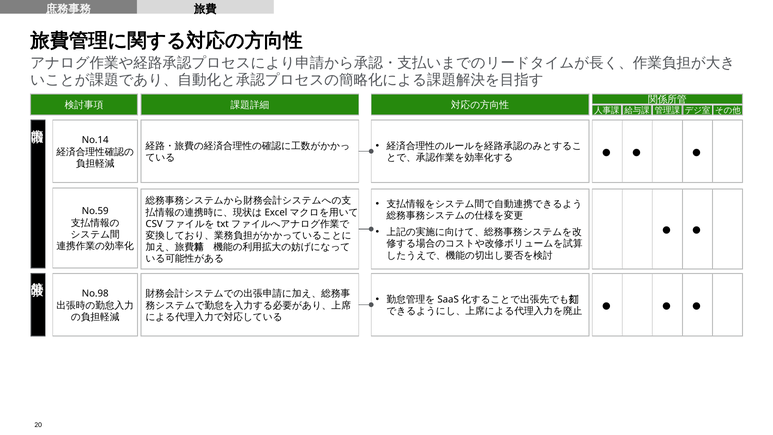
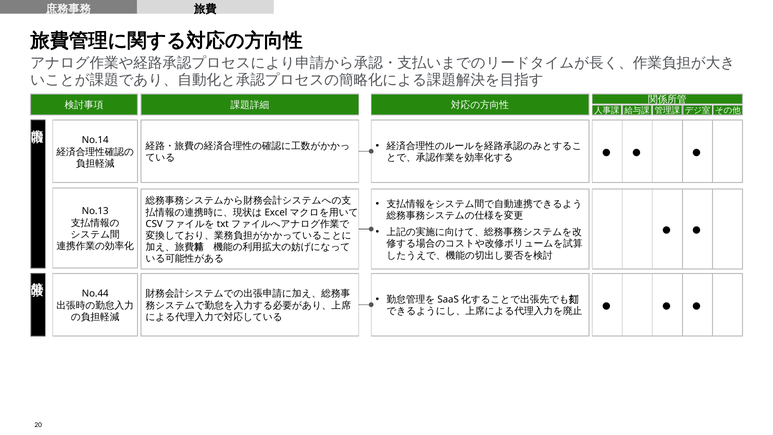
No.59: No.59 -> No.13
No.98: No.98 -> No.44
